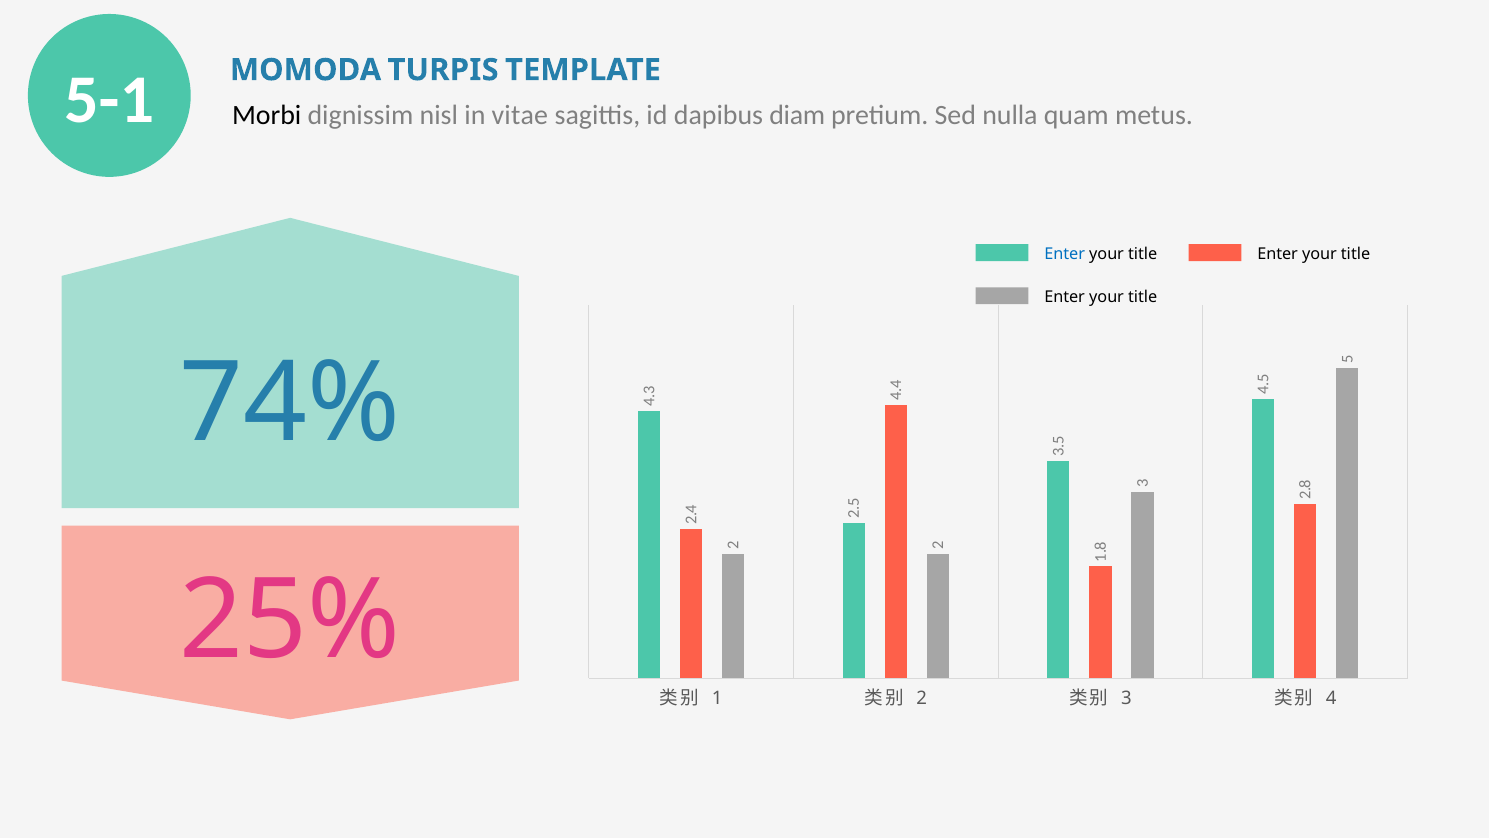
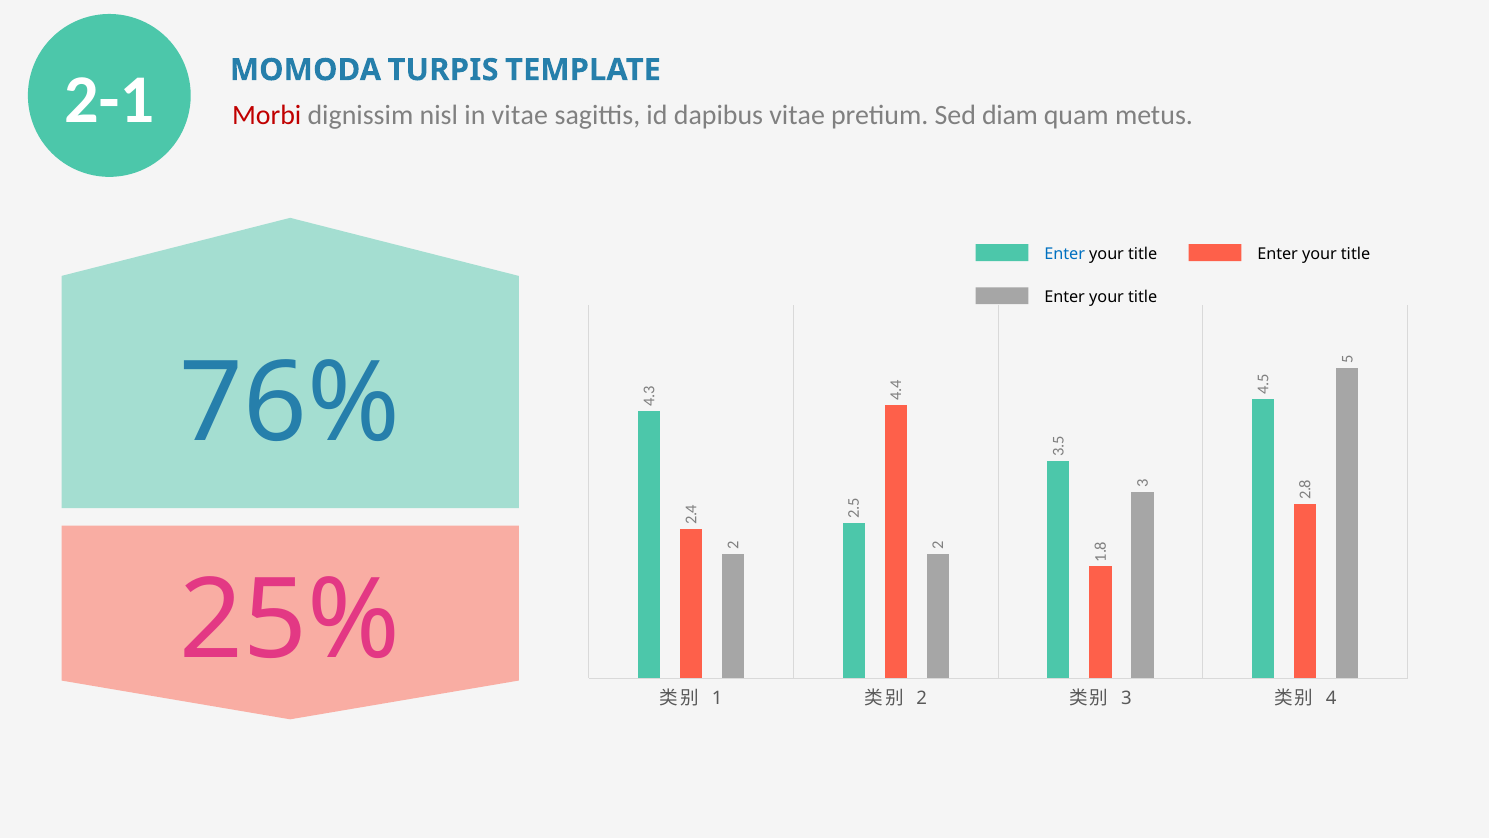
5-1: 5-1 -> 2-1
Morbi colour: black -> red
dapibus diam: diam -> vitae
nulla: nulla -> diam
74%: 74% -> 76%
